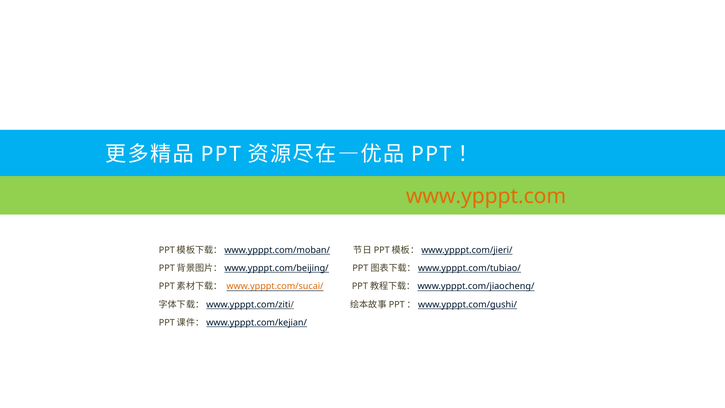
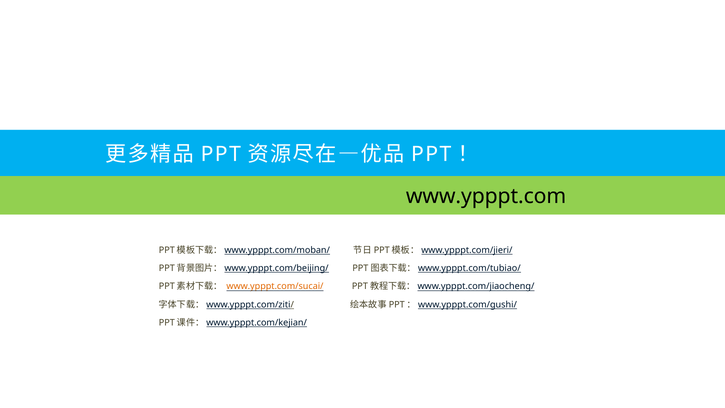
www.ypppt.com colour: orange -> black
